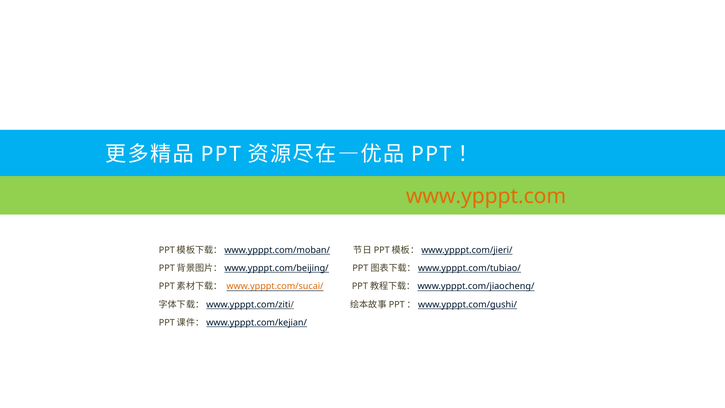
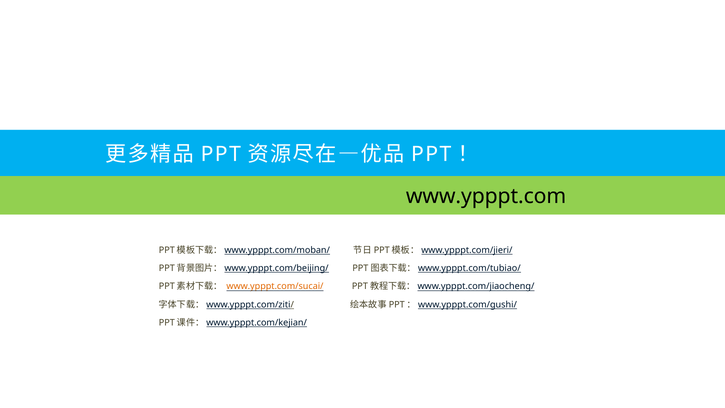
www.ypppt.com colour: orange -> black
